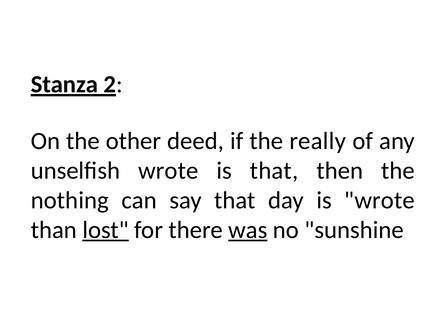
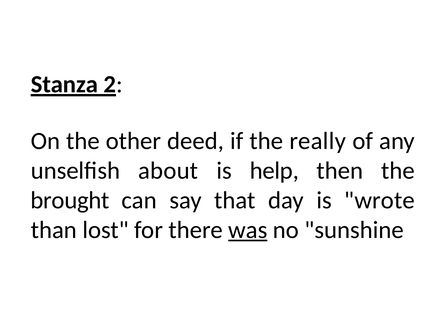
unselfish wrote: wrote -> about
is that: that -> help
nothing: nothing -> brought
lost underline: present -> none
